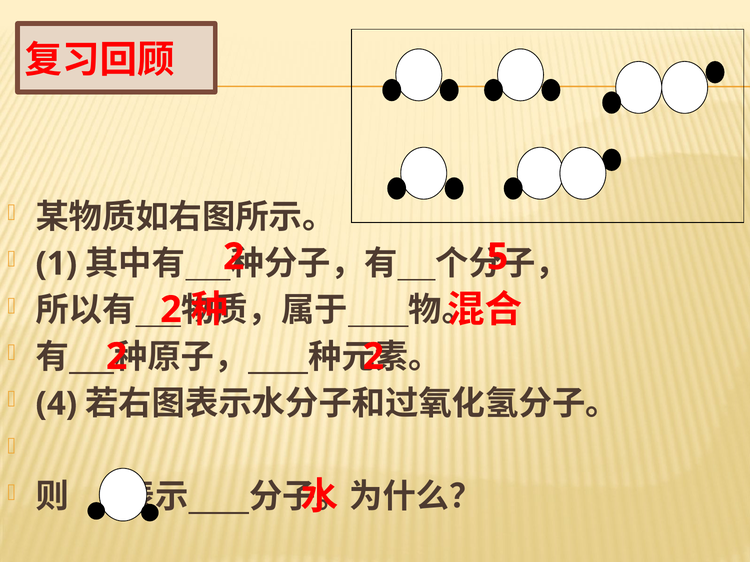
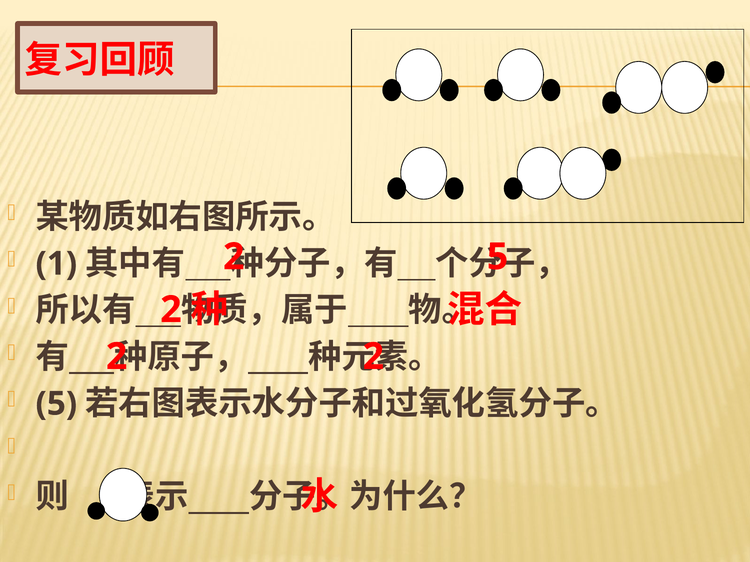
4 at (56, 404): 4 -> 5
